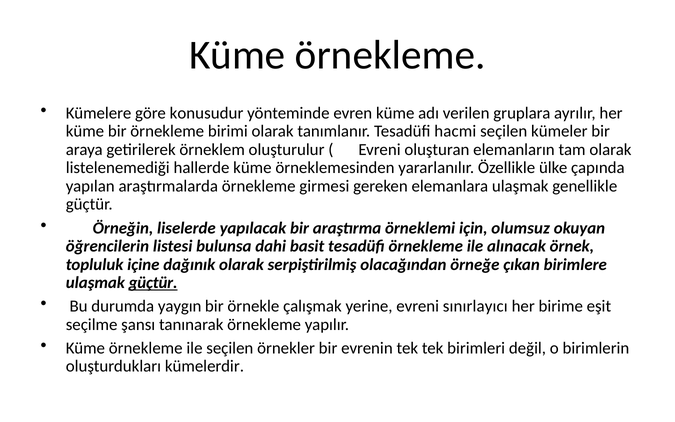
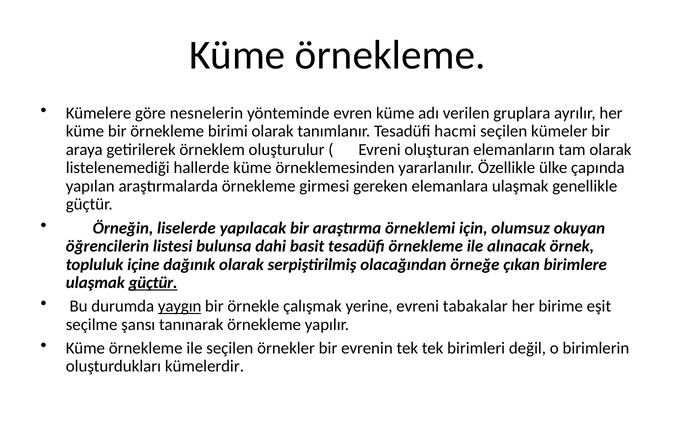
konusudur: konusudur -> nesnelerin
yaygın underline: none -> present
sınırlayıcı: sınırlayıcı -> tabakalar
